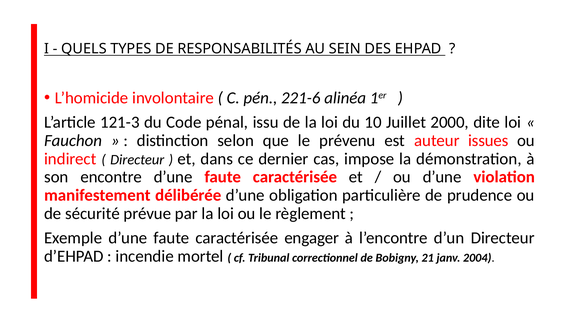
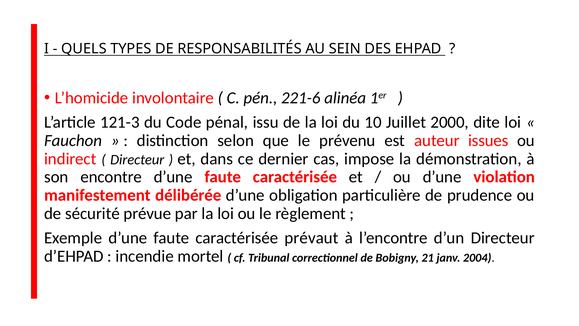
engager: engager -> prévaut
